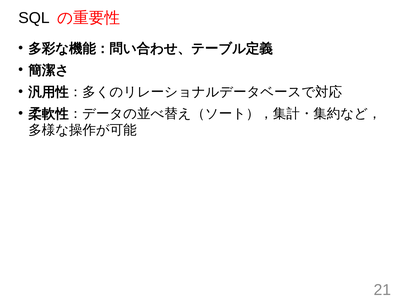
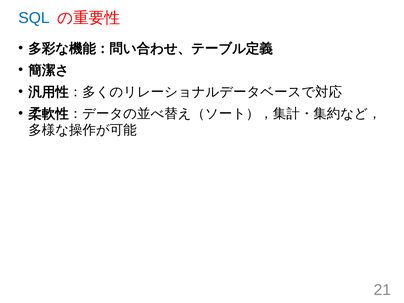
SQL colour: black -> blue
